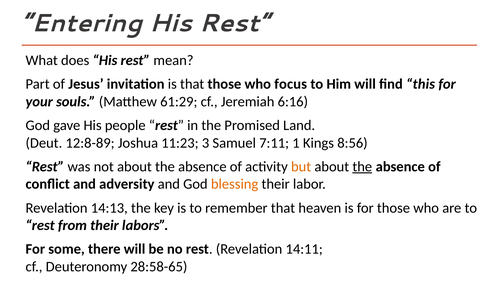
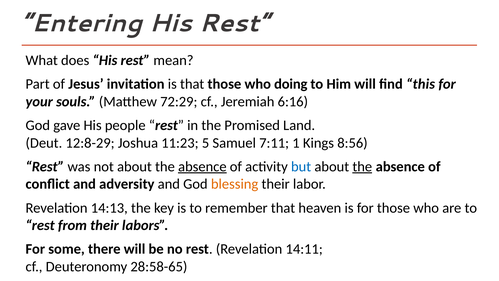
focus: focus -> doing
61:29: 61:29 -> 72:29
12:8-89: 12:8-89 -> 12:8-29
3: 3 -> 5
absence at (202, 166) underline: none -> present
but colour: orange -> blue
